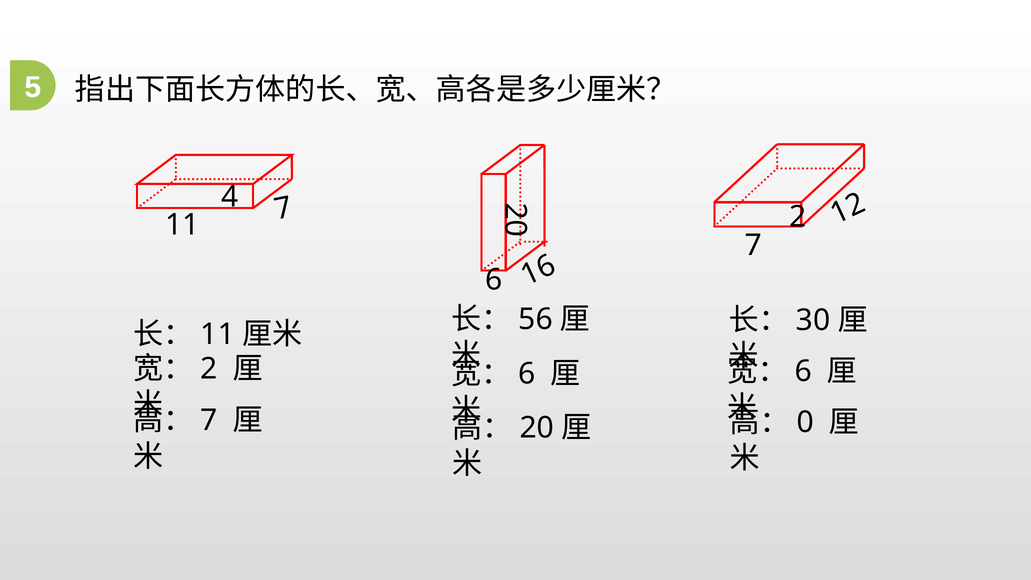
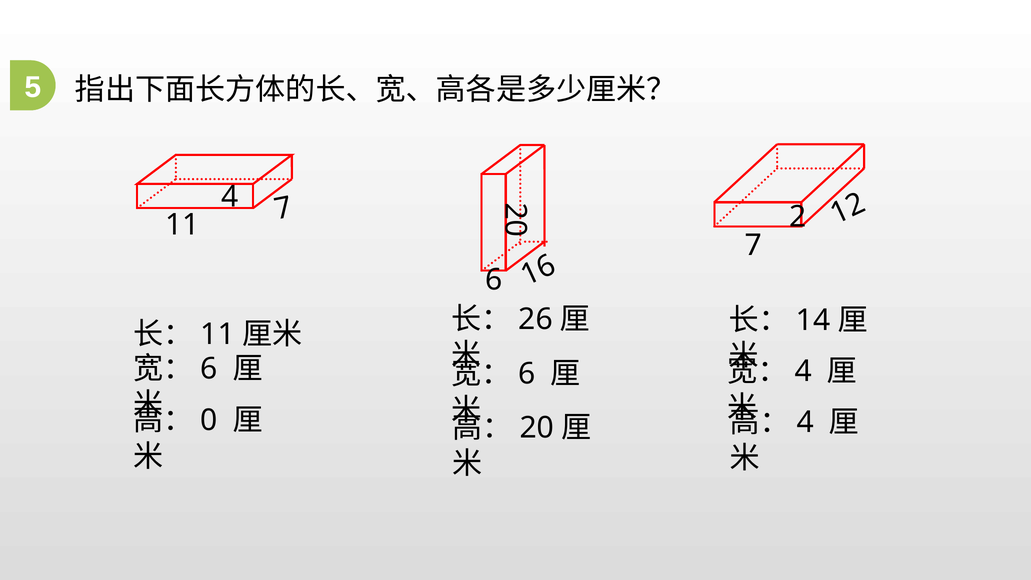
56: 56 -> 26
30: 30 -> 14
2 at (209, 369): 2 -> 6
6 at (803, 372): 6 -> 4
7 at (209, 421): 7 -> 0
0 at (805, 422): 0 -> 4
